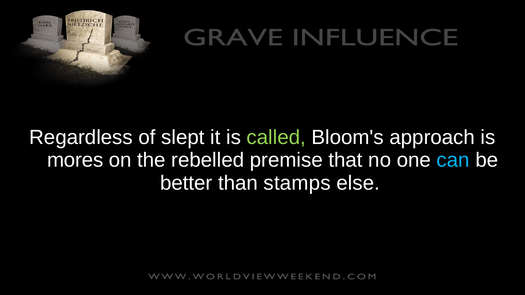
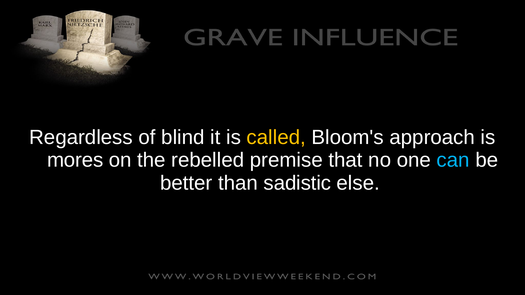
slept: slept -> blind
called colour: light green -> yellow
stamps: stamps -> sadistic
